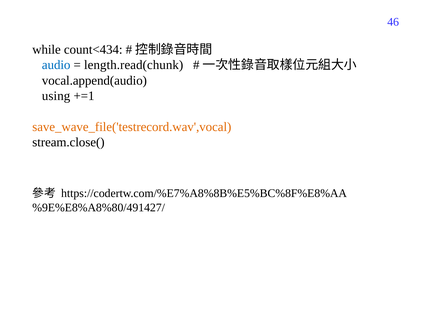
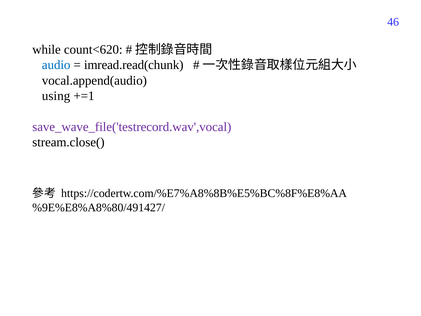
count<434: count<434 -> count<620
length.read(chunk: length.read(chunk -> imread.read(chunk
save_wave_file('testrecord.wav',vocal colour: orange -> purple
